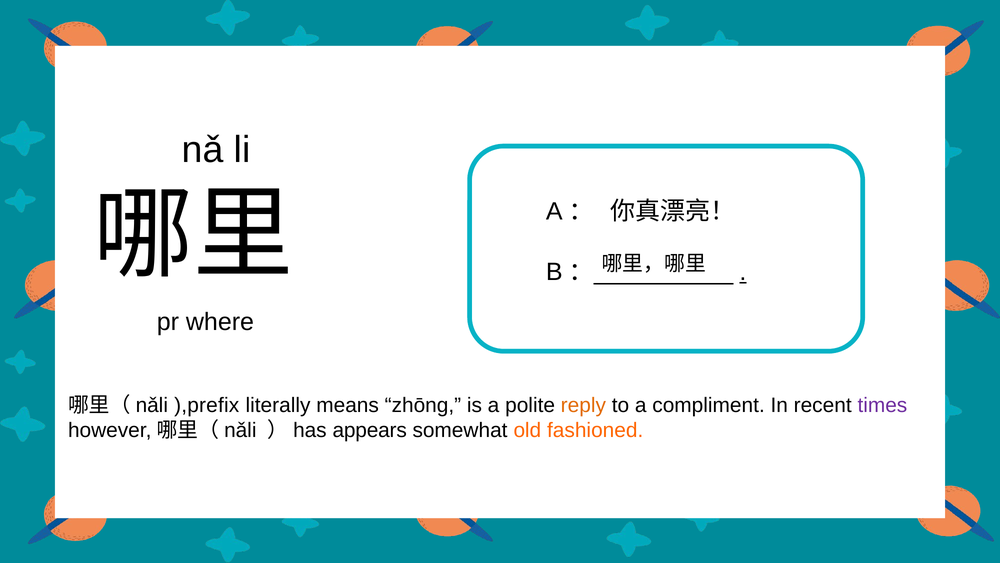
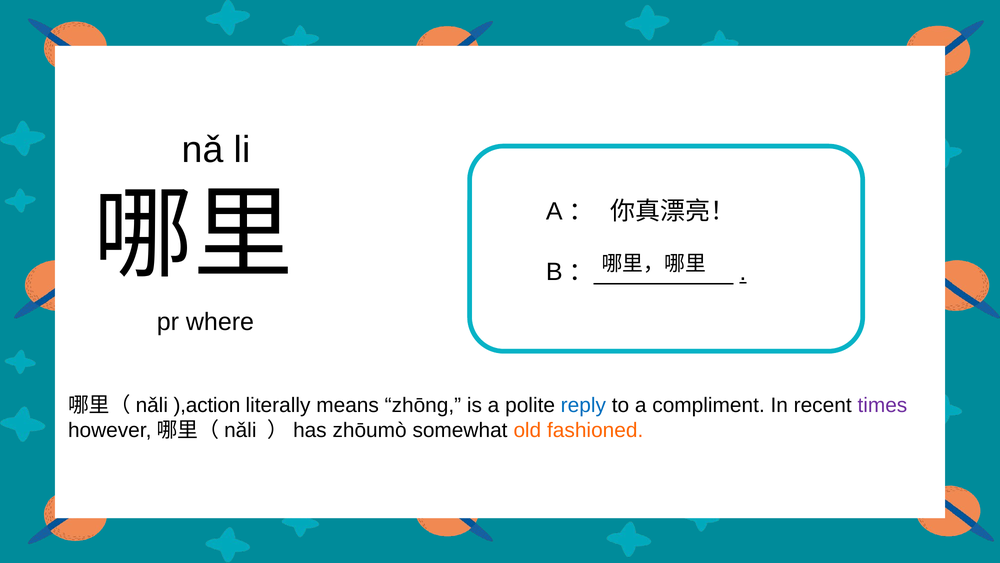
),prefix: ),prefix -> ),action
reply colour: orange -> blue
appears: appears -> zhōumò
